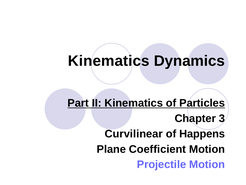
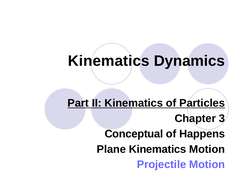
Curvilinear: Curvilinear -> Conceptual
Plane Coefficient: Coefficient -> Kinematics
